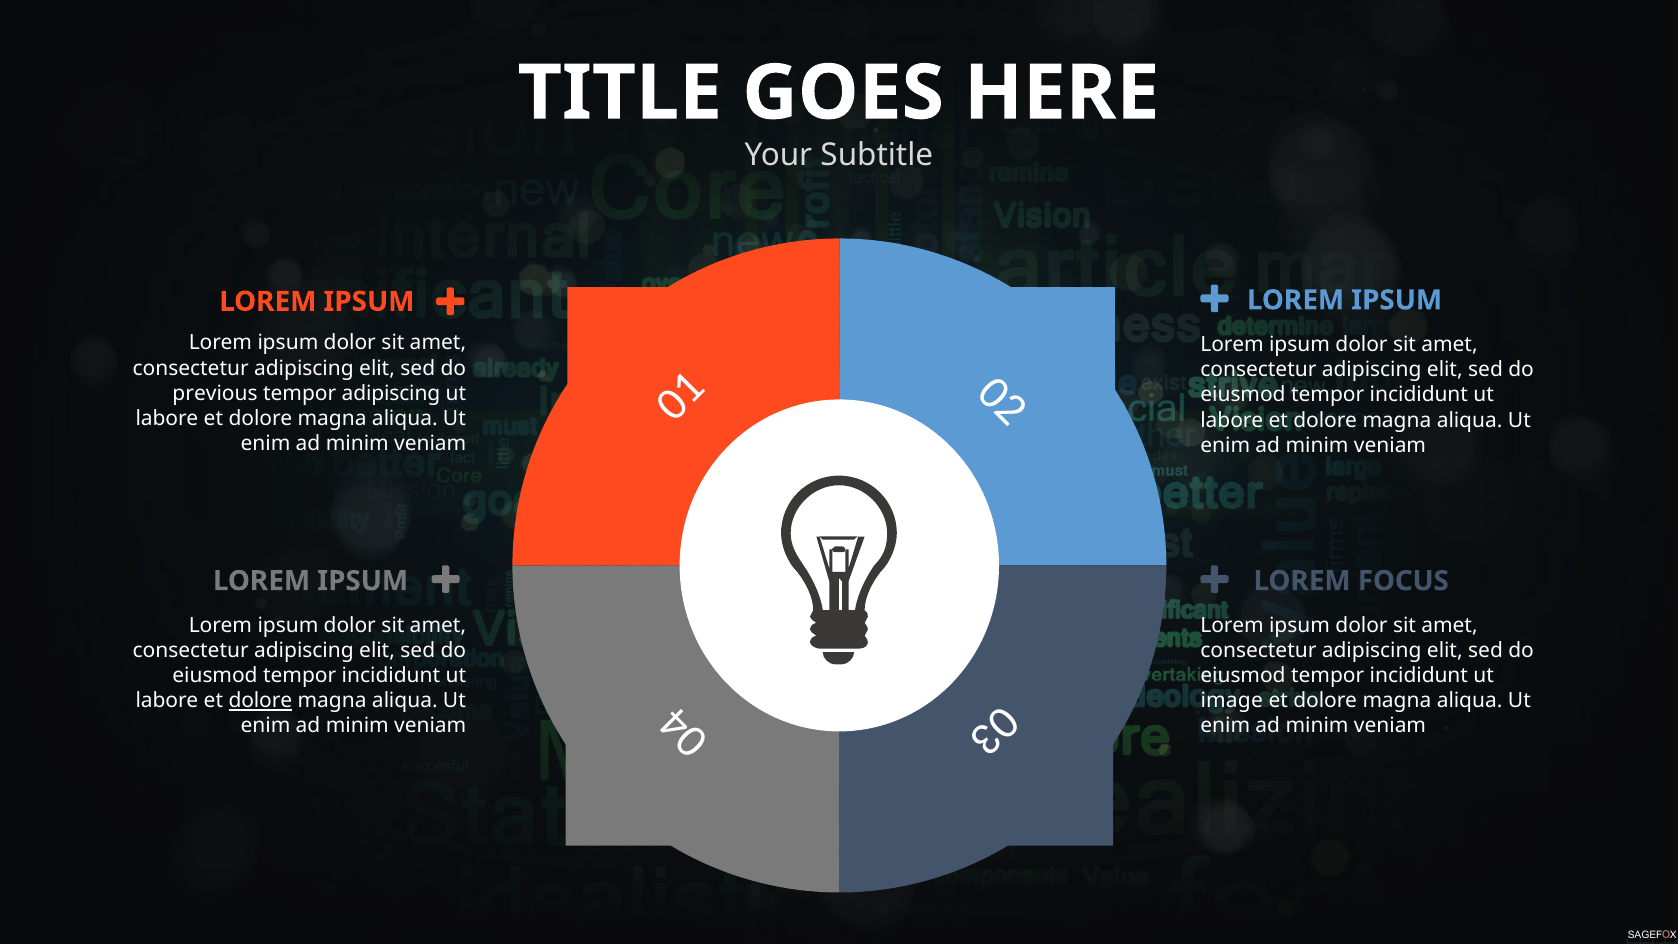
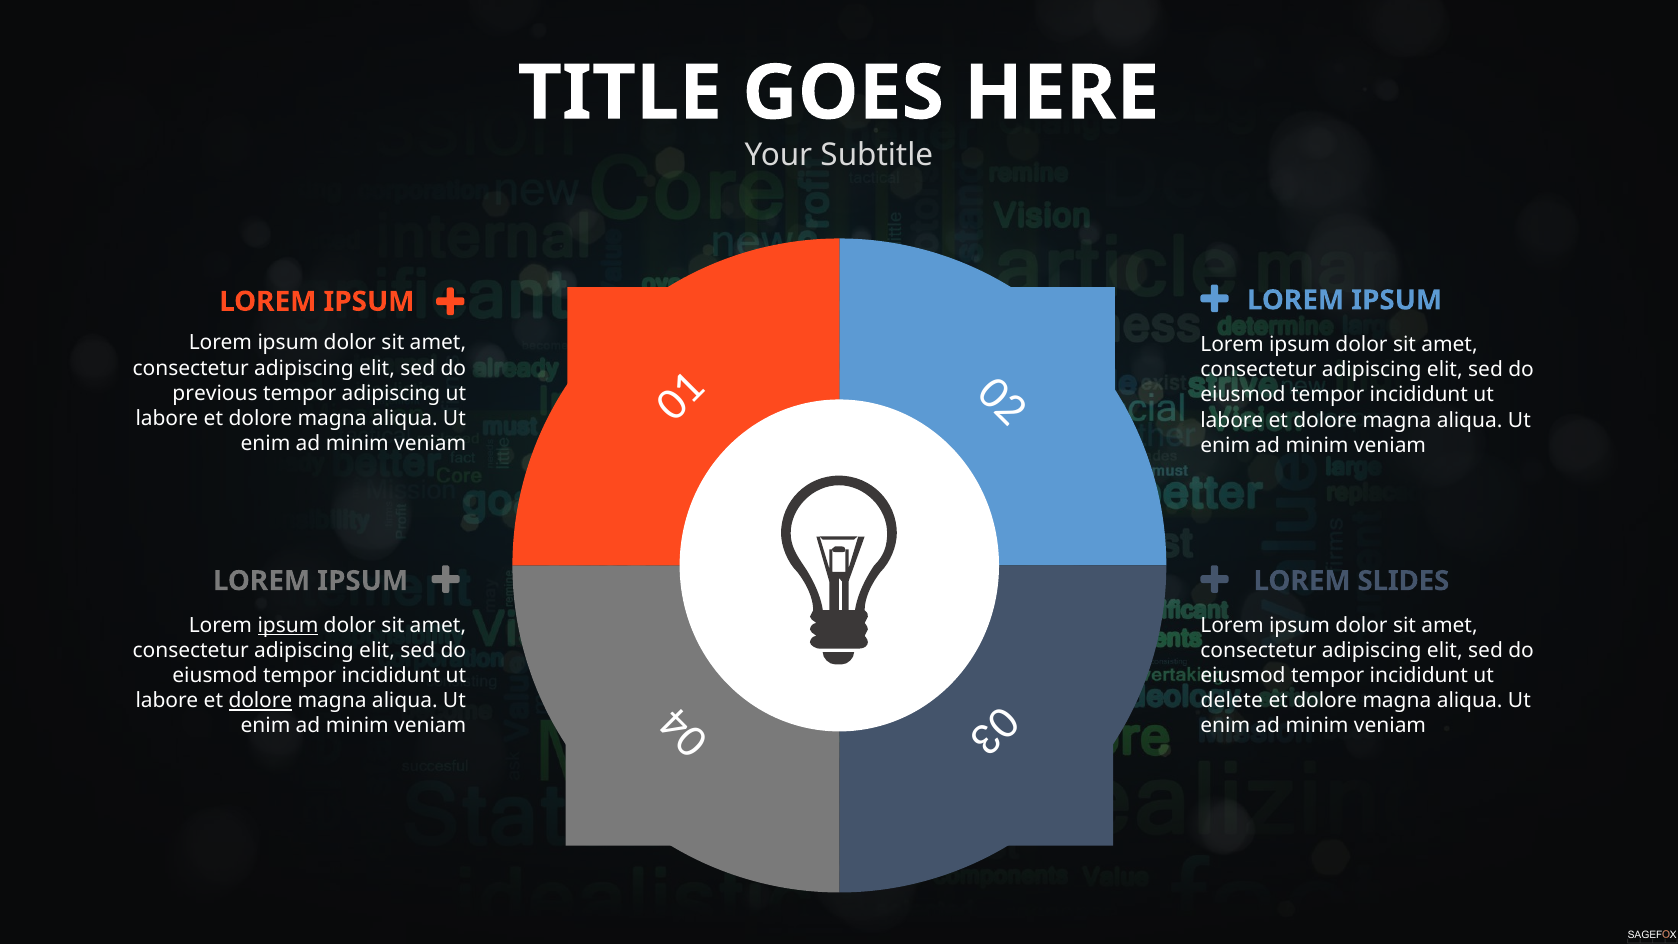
FOCUS: FOCUS -> SLIDES
ipsum at (288, 625) underline: none -> present
image: image -> delete
